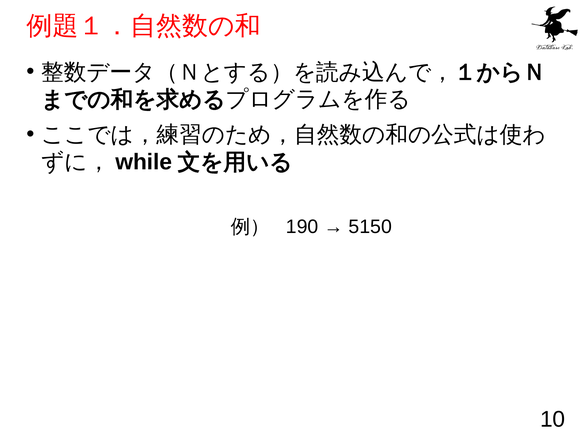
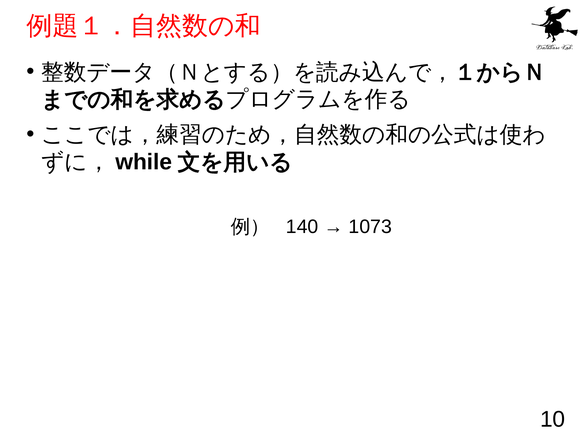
190: 190 -> 140
5150: 5150 -> 1073
